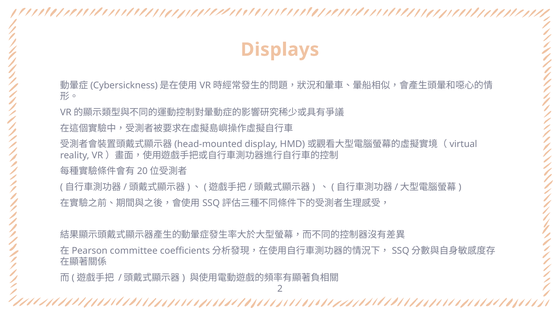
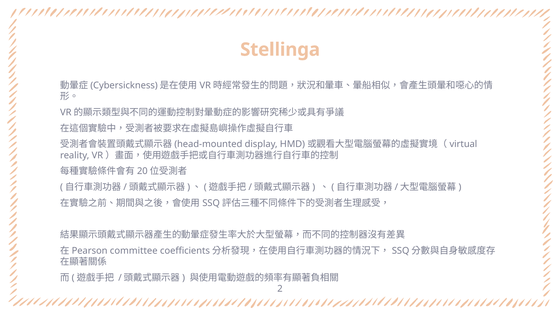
Displays: Displays -> Stellinga
